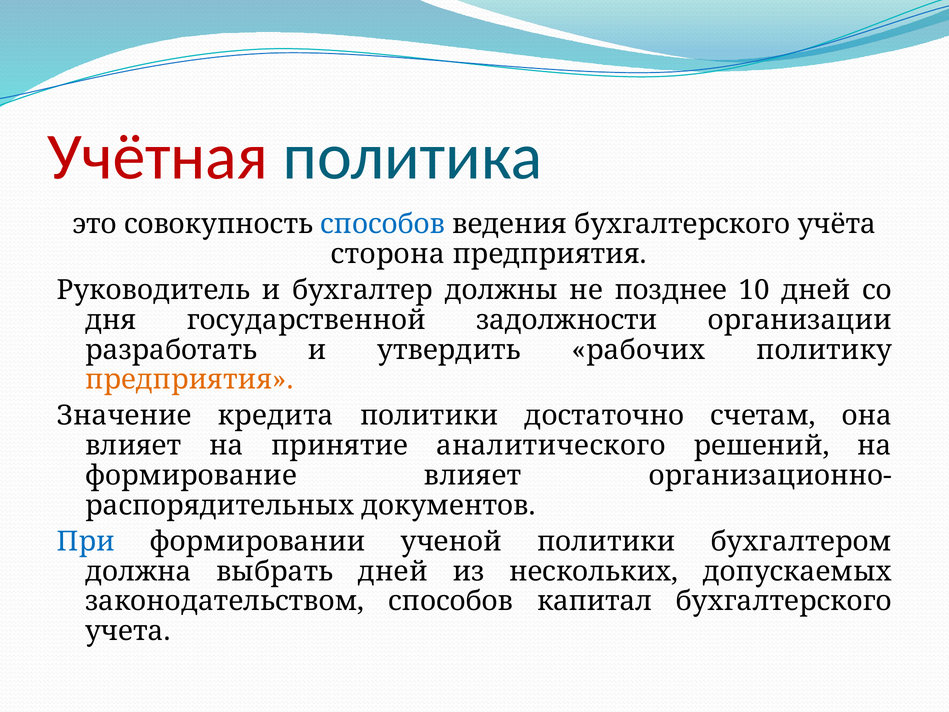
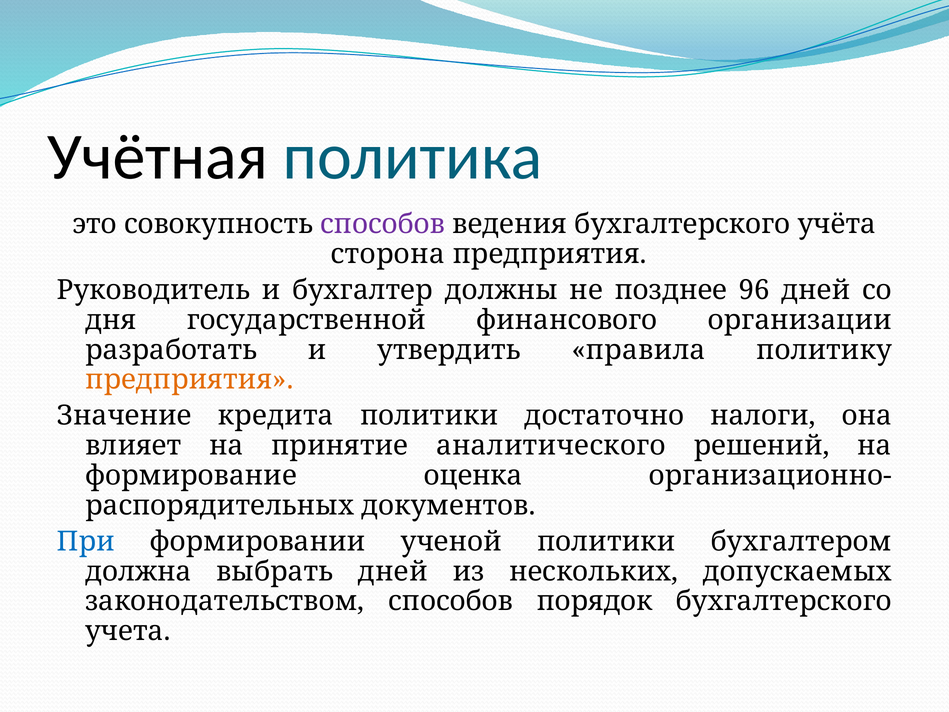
Учётная colour: red -> black
способов at (383, 224) colour: blue -> purple
10: 10 -> 96
задолжности: задолжности -> финансового
рабочих: рабочих -> правила
счетам: счетам -> налоги
формирование влияет: влияет -> оценка
капитал: капитал -> порядок
